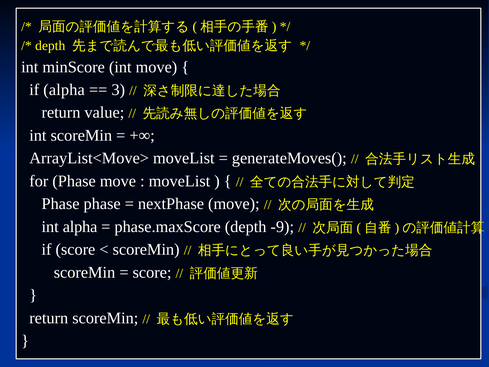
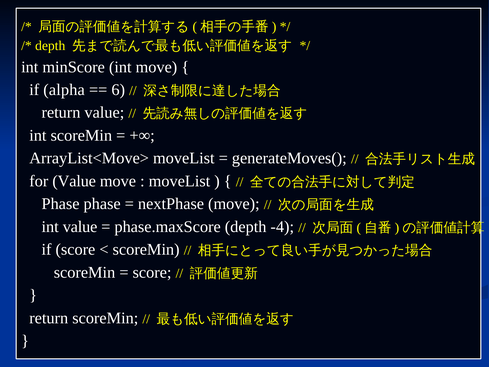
3: 3 -> 6
for Phase: Phase -> Value
int alpha: alpha -> value
-9: -9 -> -4
